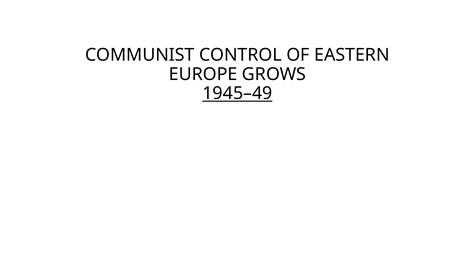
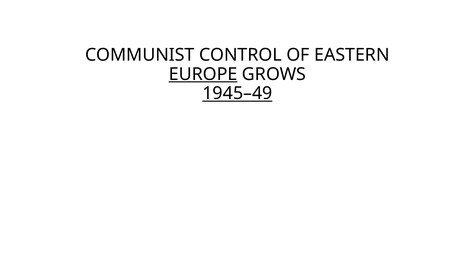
EUROPE underline: none -> present
